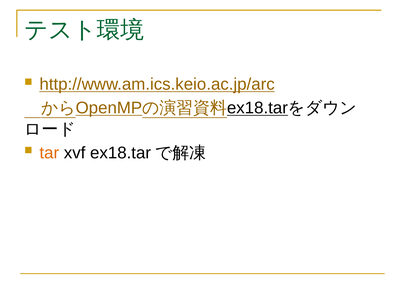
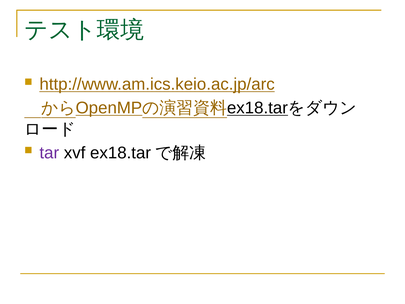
tar colour: orange -> purple
